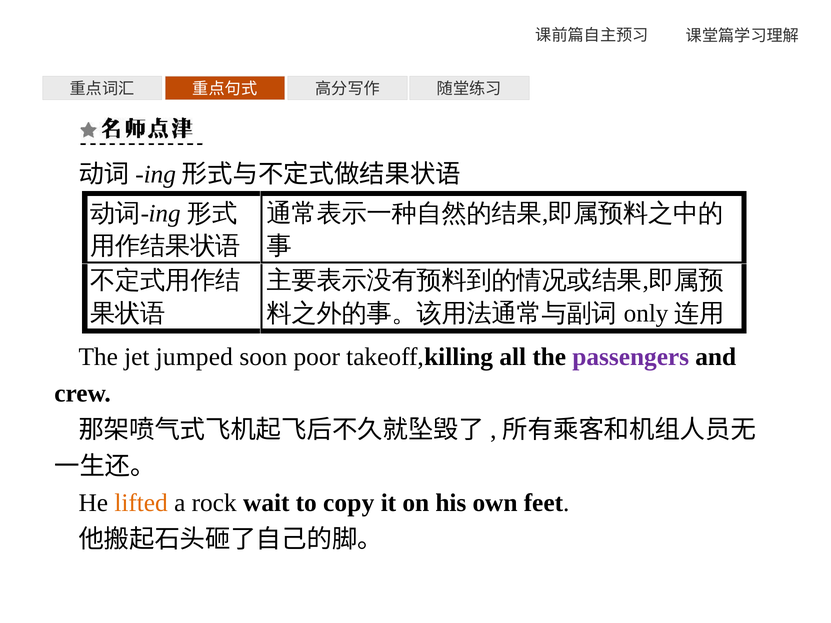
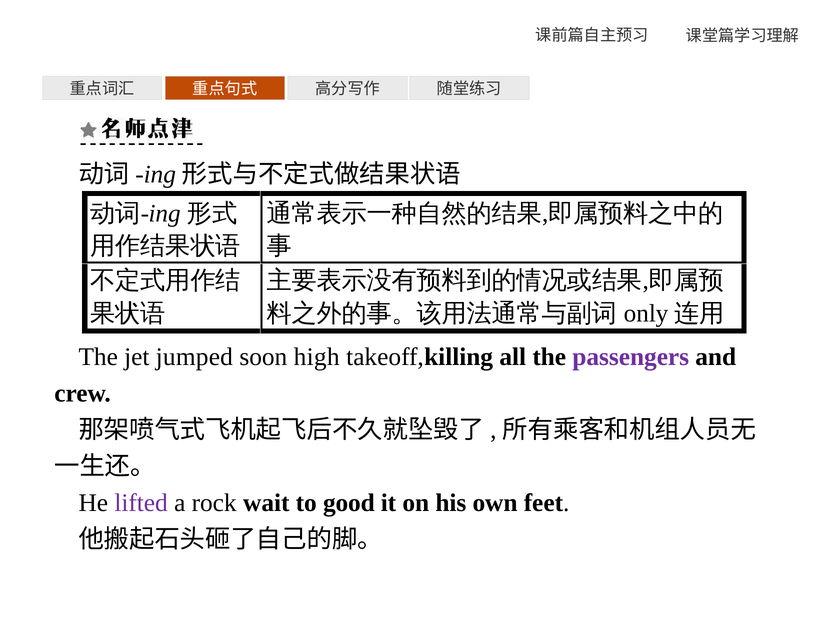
poor: poor -> high
lifted colour: orange -> purple
copy: copy -> good
